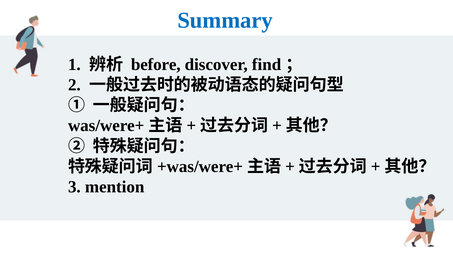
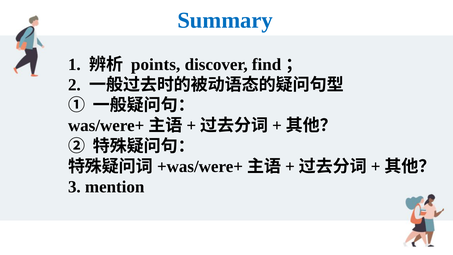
before: before -> points
